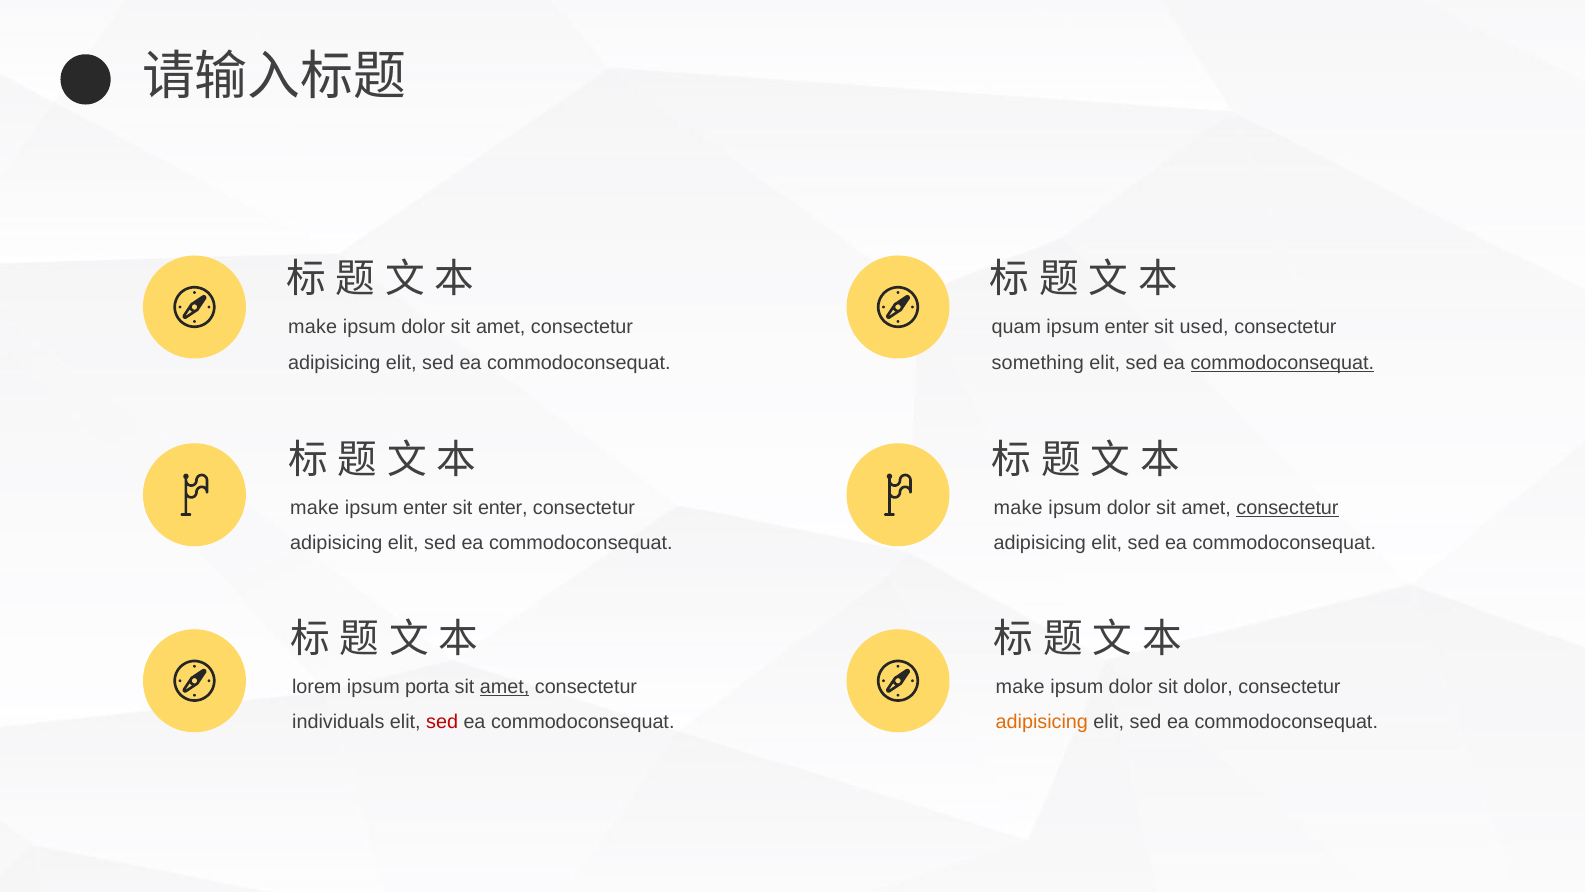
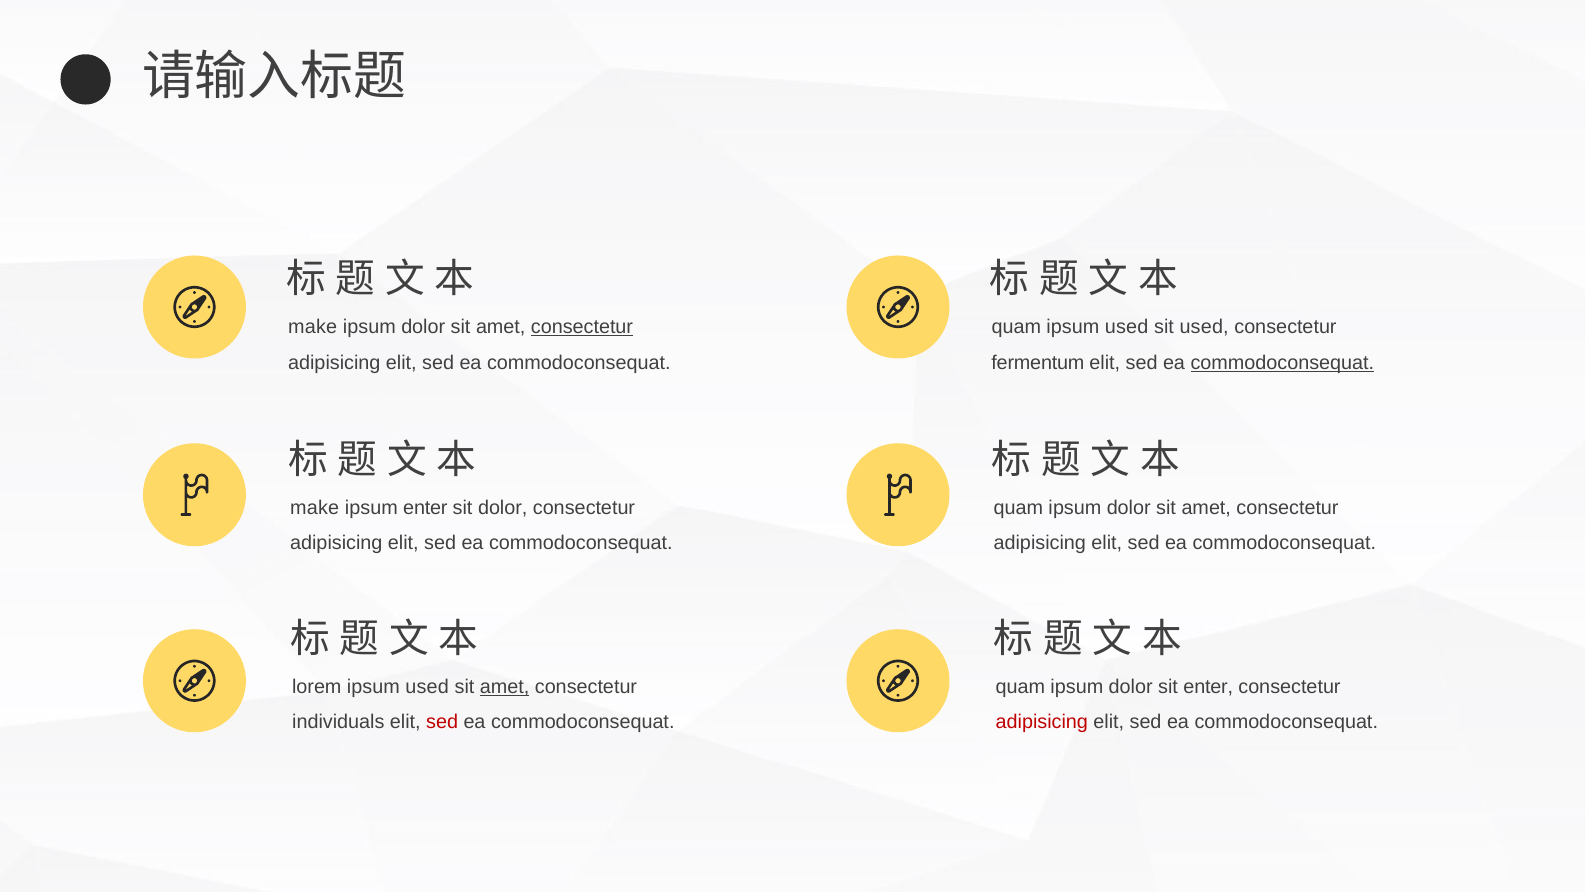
consectetur at (582, 327) underline: none -> present
enter at (1127, 327): enter -> used
something: something -> fermentum
sit enter: enter -> dolor
make at (1018, 507): make -> quam
consectetur at (1288, 507) underline: present -> none
lorem ipsum porta: porta -> used
make at (1020, 686): make -> quam
sit dolor: dolor -> enter
adipisicing at (1042, 722) colour: orange -> red
